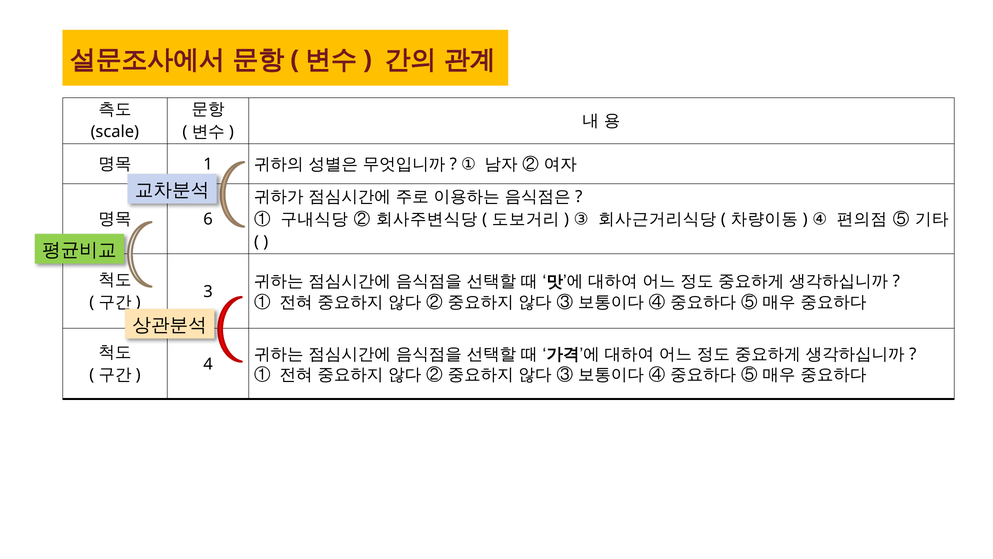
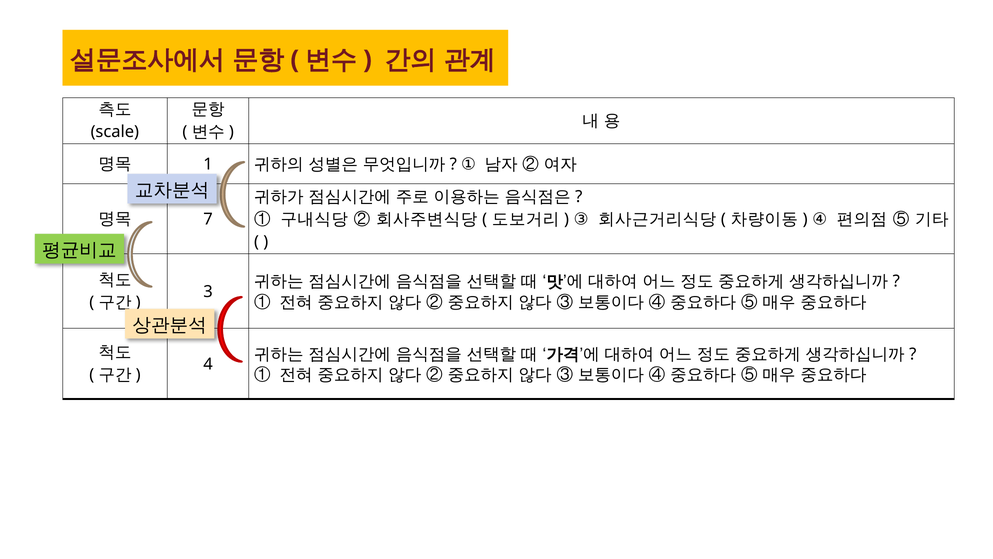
6: 6 -> 7
